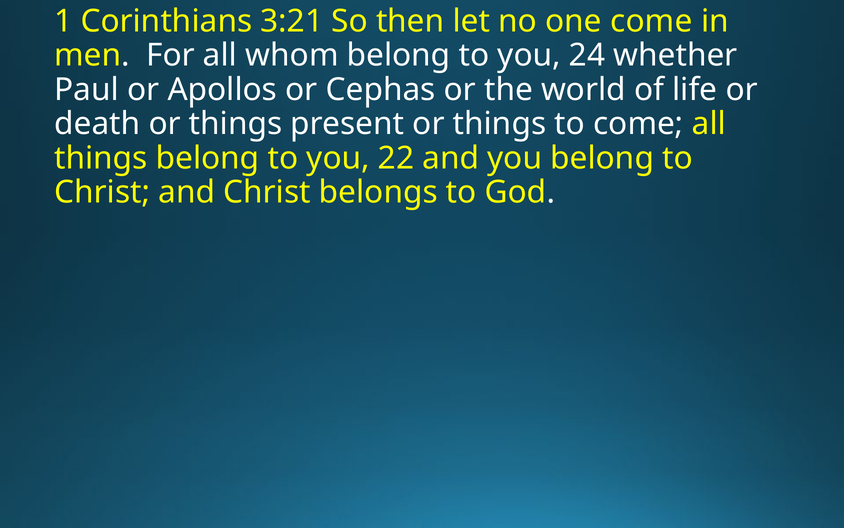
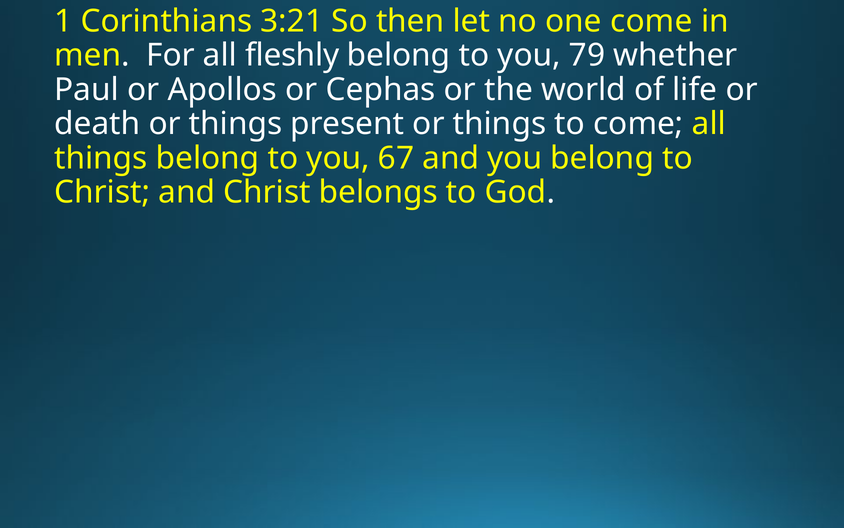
whom: whom -> fleshly
24: 24 -> 79
22: 22 -> 67
